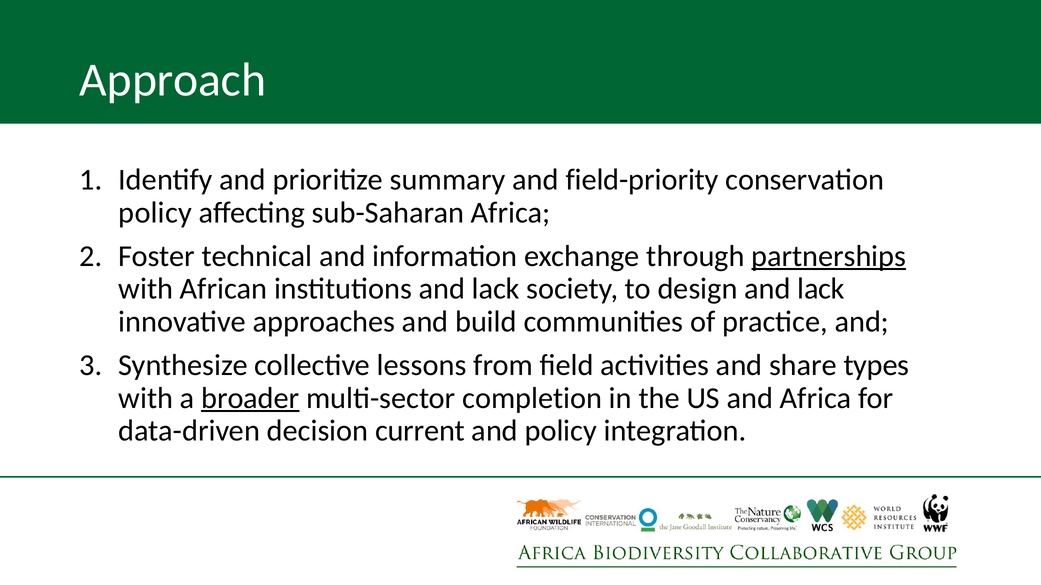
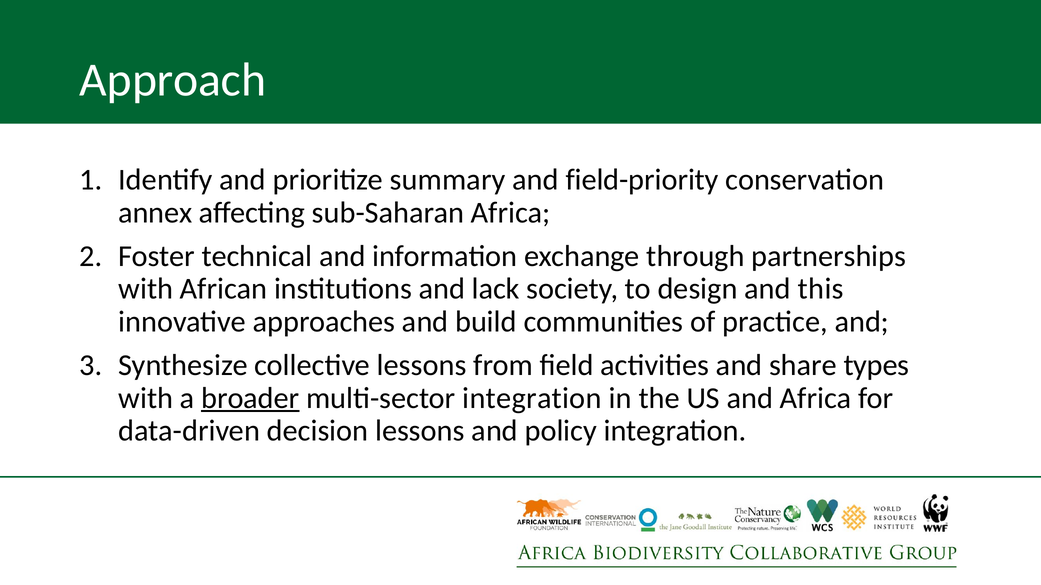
policy at (155, 213): policy -> annex
partnerships underline: present -> none
design and lack: lack -> this
multi-sector completion: completion -> integration
decision current: current -> lessons
